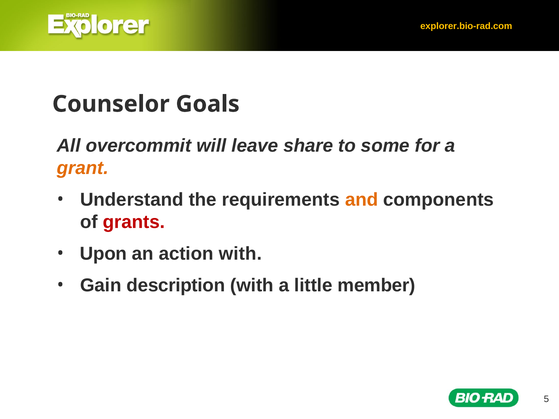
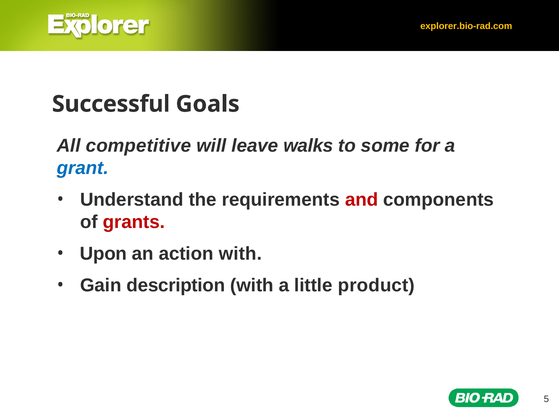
Counselor: Counselor -> Successful
overcommit: overcommit -> competitive
share: share -> walks
grant colour: orange -> blue
and colour: orange -> red
member: member -> product
